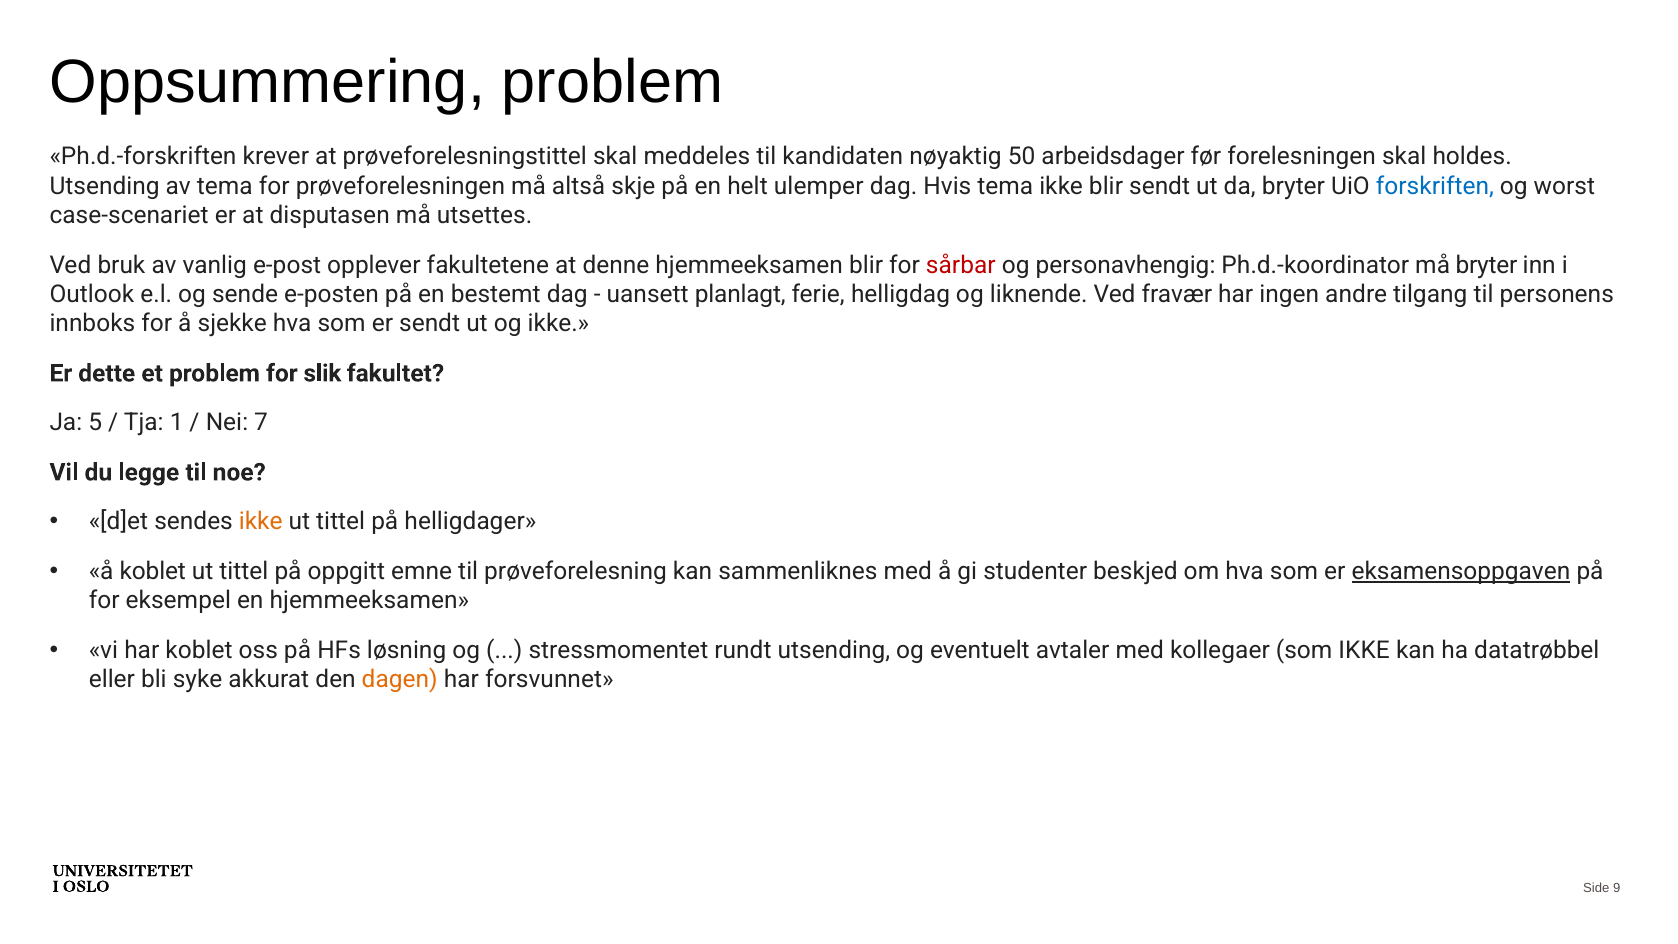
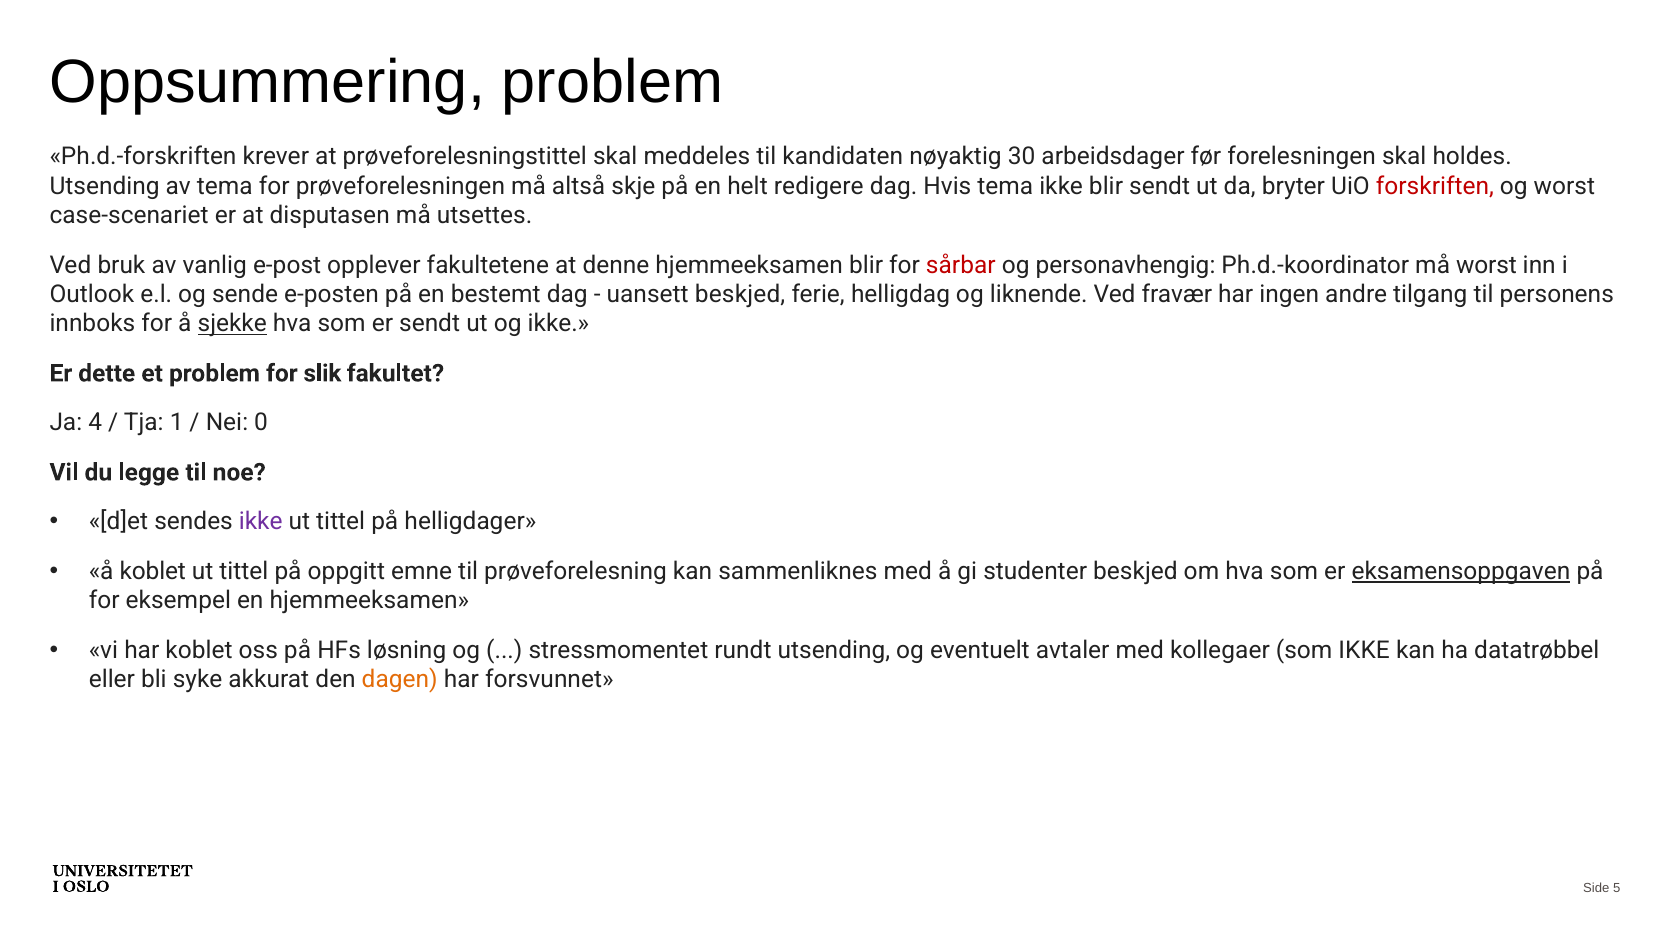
50: 50 -> 30
ulemper: ulemper -> redigere
forskriften colour: blue -> red
må bryter: bryter -> worst
uansett planlagt: planlagt -> beskjed
sjekke underline: none -> present
5: 5 -> 4
7: 7 -> 0
ikke at (261, 522) colour: orange -> purple
9: 9 -> 5
